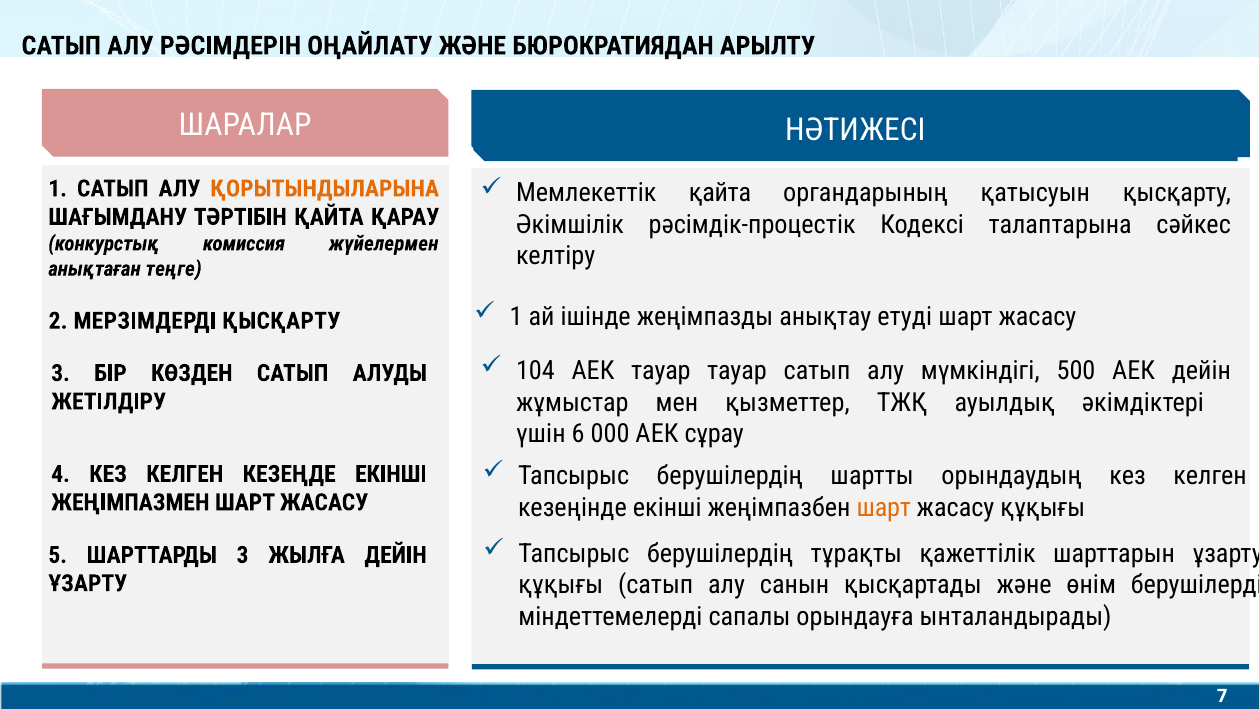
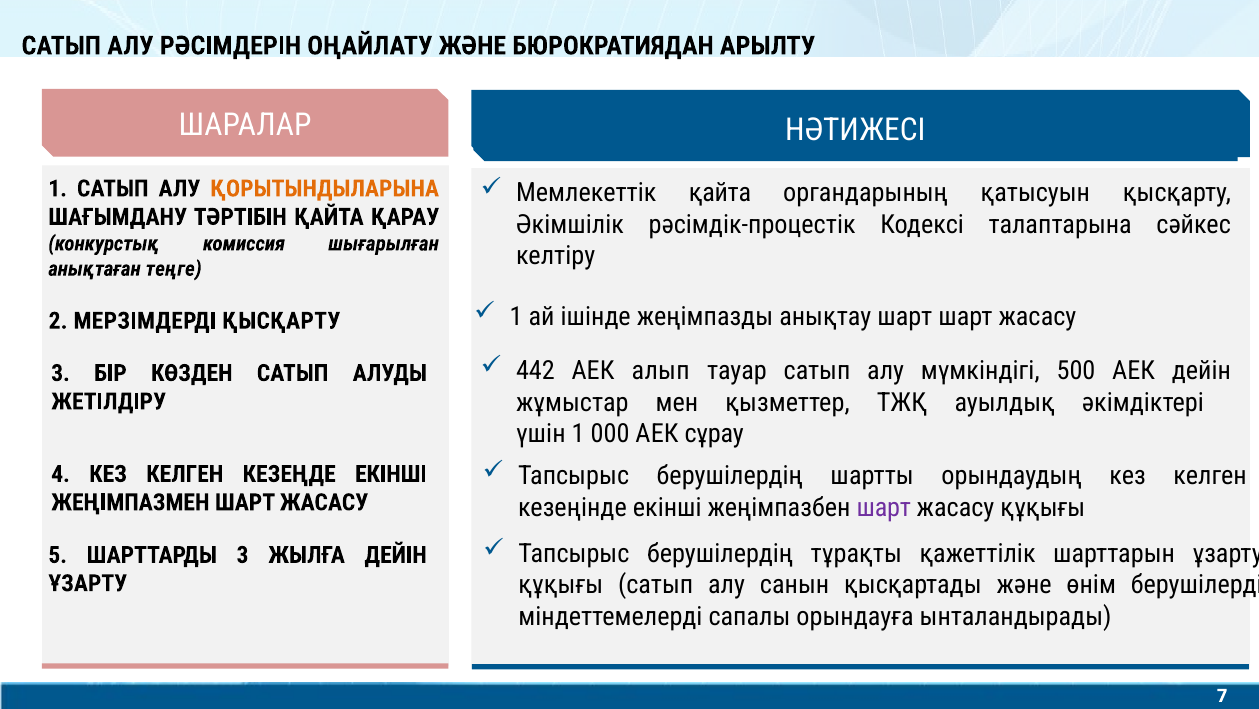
жүйелермен: жүйелермен -> шығарылған
анықтау етуді: етуді -> шарт
104: 104 -> 442
АЕК тауар: тауар -> алып
үшін 6: 6 -> 1
шарт at (884, 507) colour: orange -> purple
